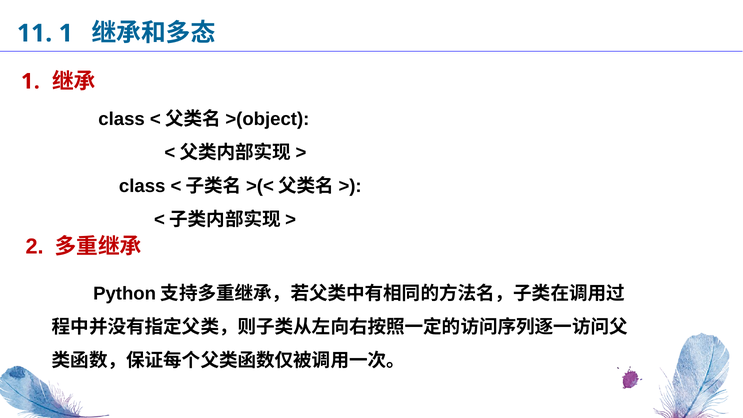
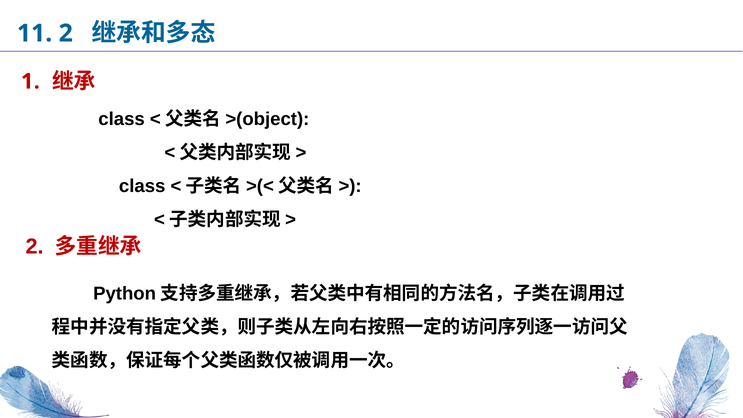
11 1: 1 -> 2
